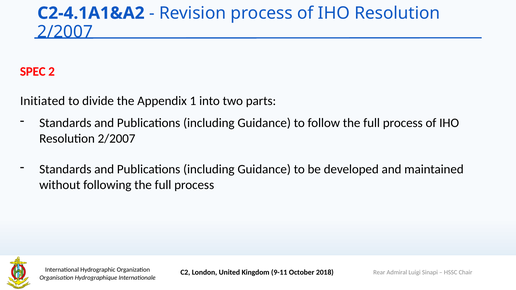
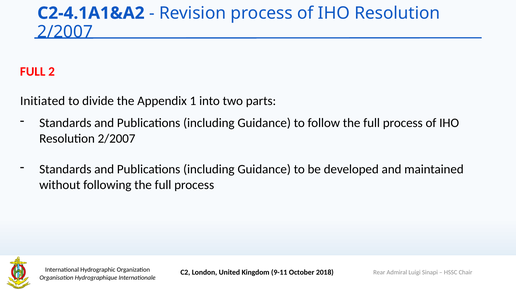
SPEC at (33, 71): SPEC -> FULL
